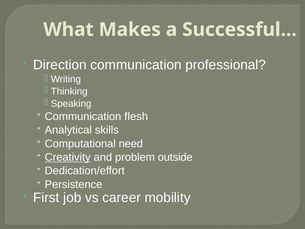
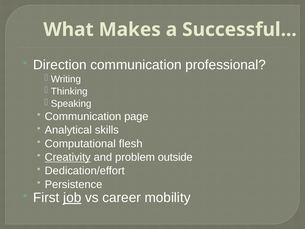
flesh: flesh -> page
need: need -> flesh
job underline: none -> present
